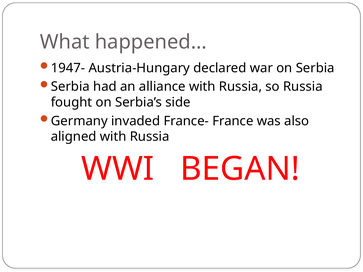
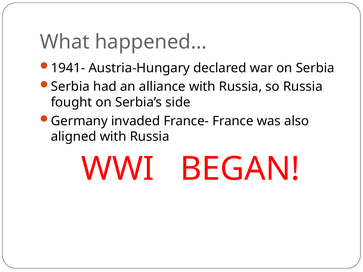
1947-: 1947- -> 1941-
